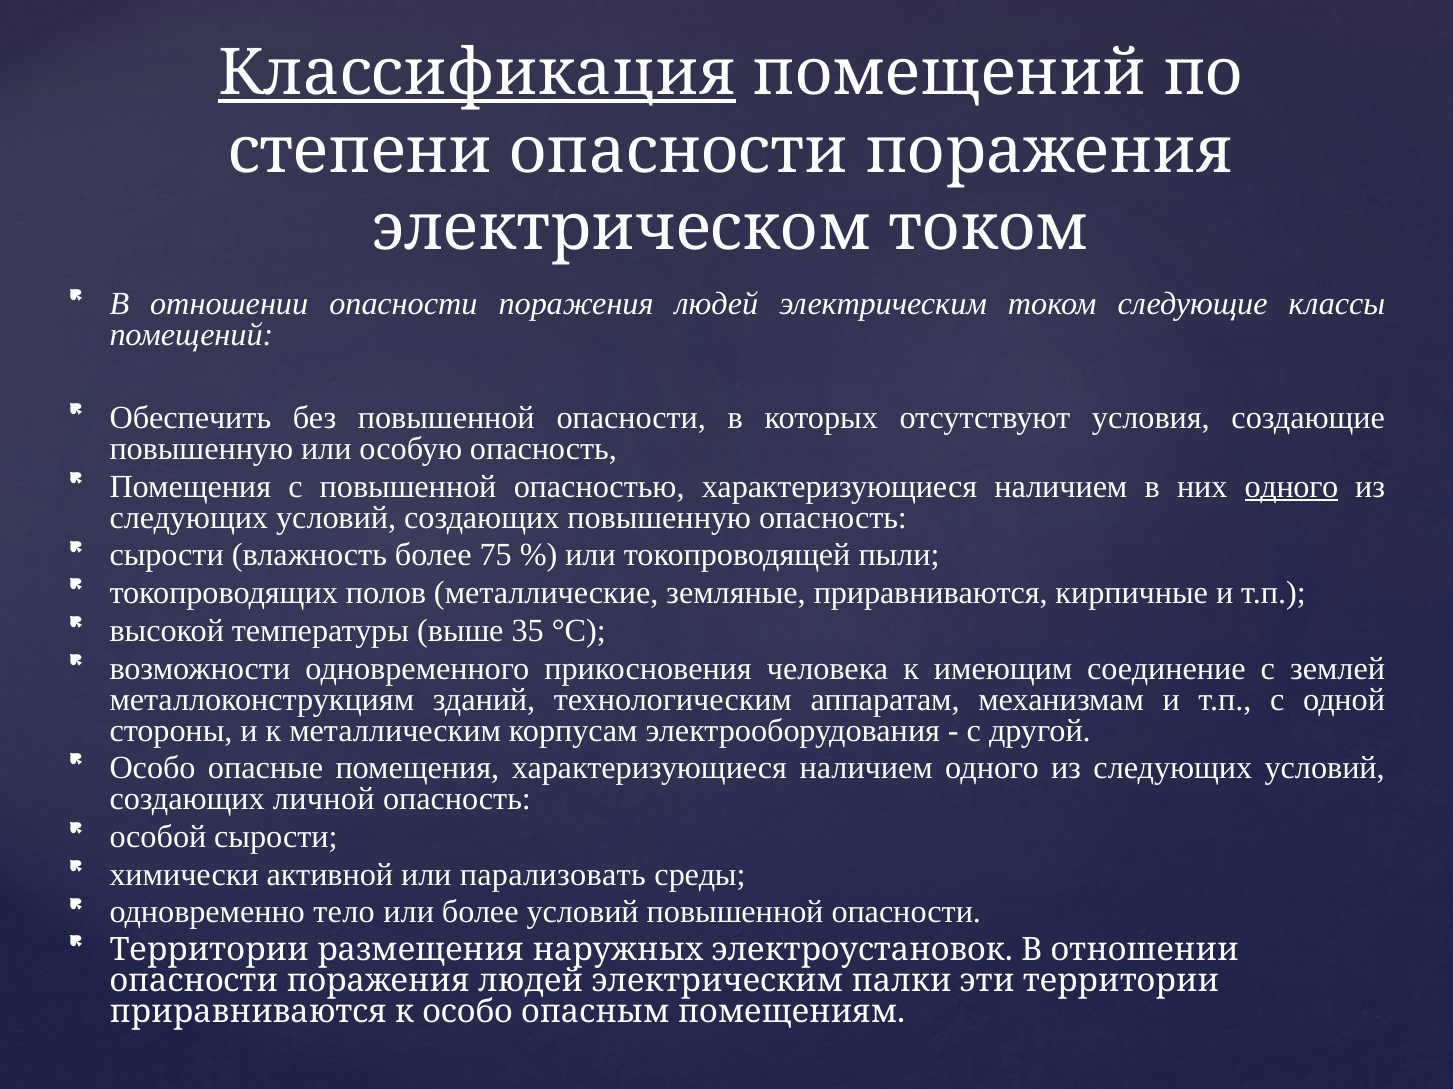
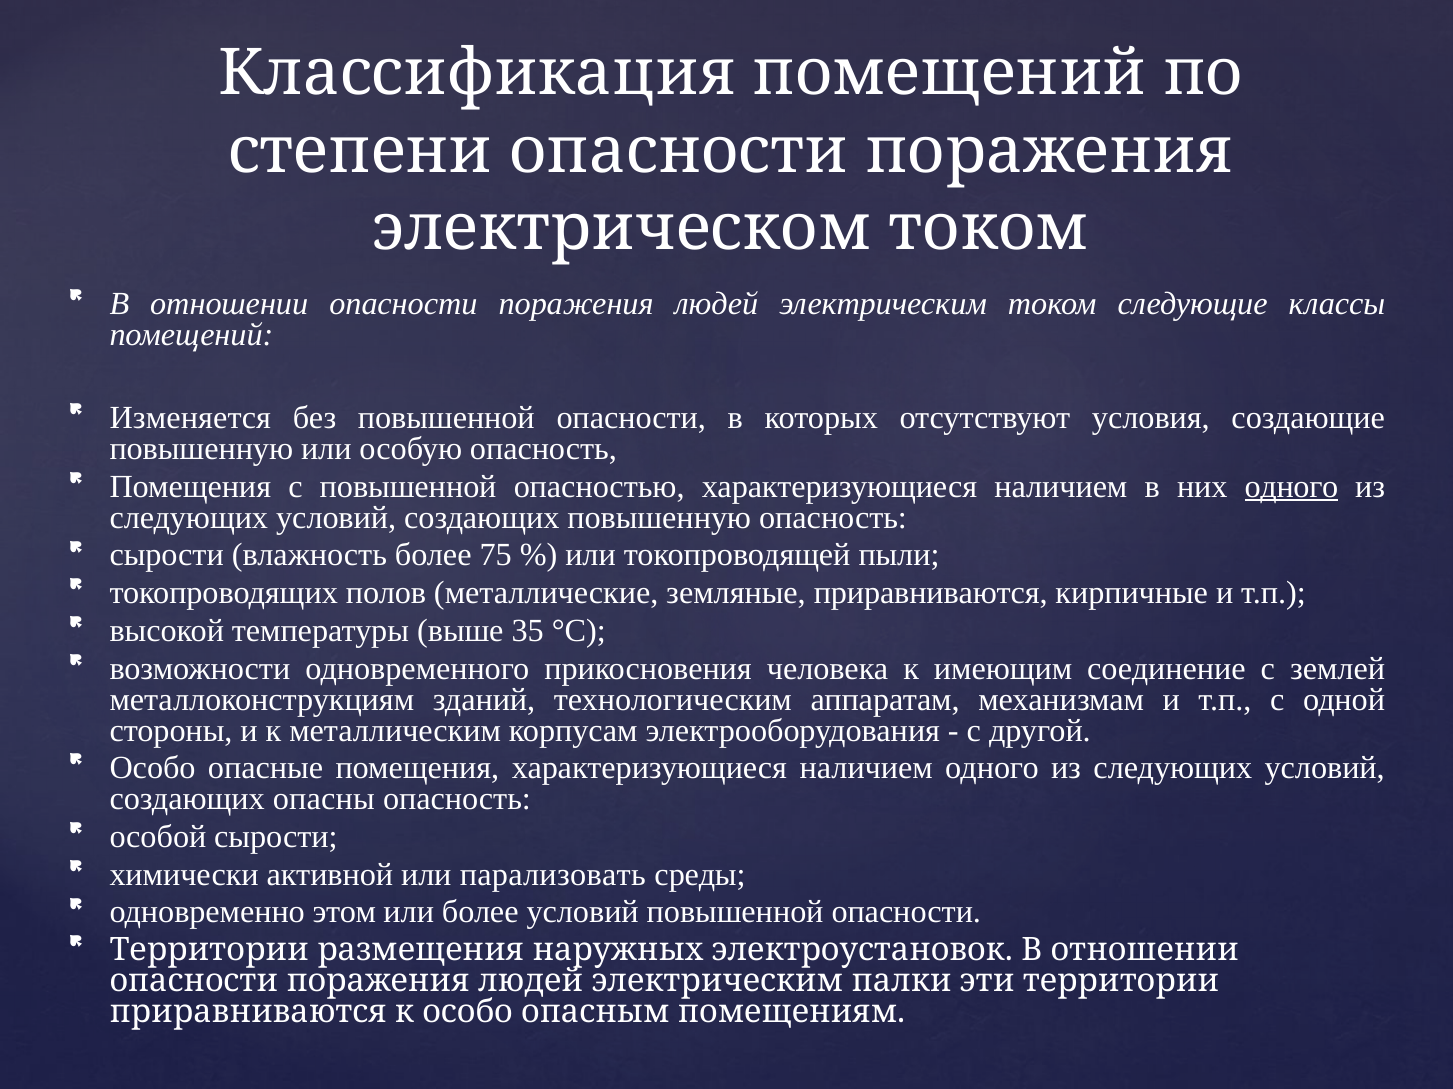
Классификация underline: present -> none
Обеспечить: Обеспечить -> Изменяется
личной: личной -> опасны
тело: тело -> этом
